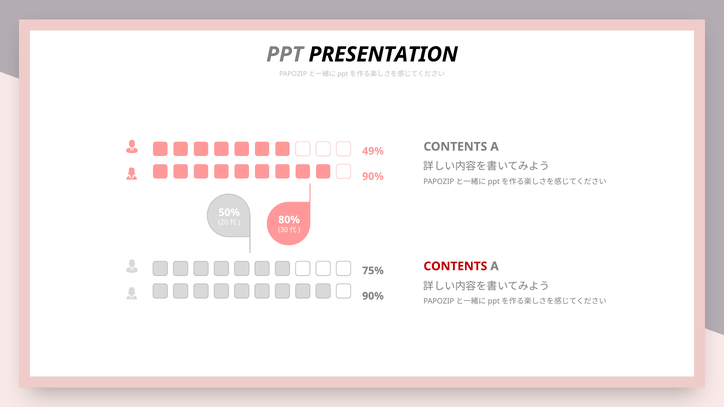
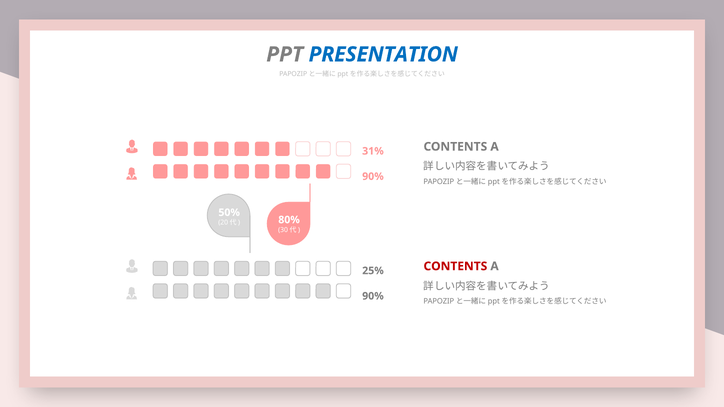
PRESENTATION colour: black -> blue
49%: 49% -> 31%
75%: 75% -> 25%
